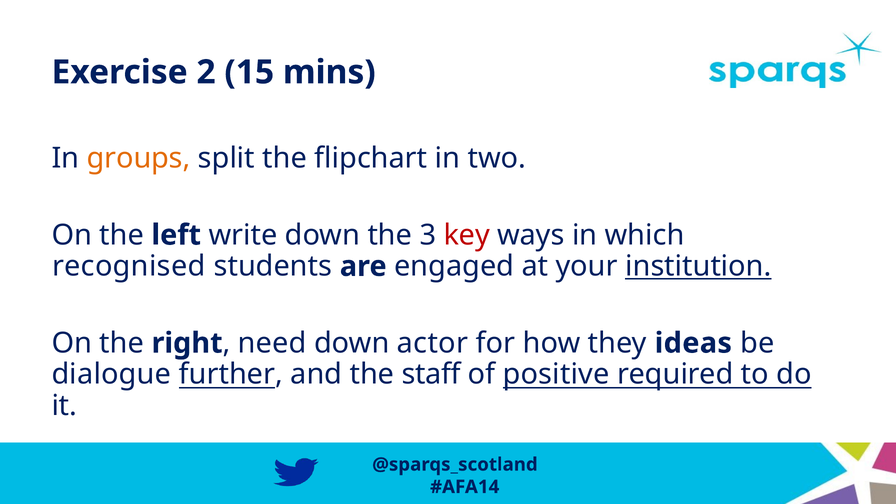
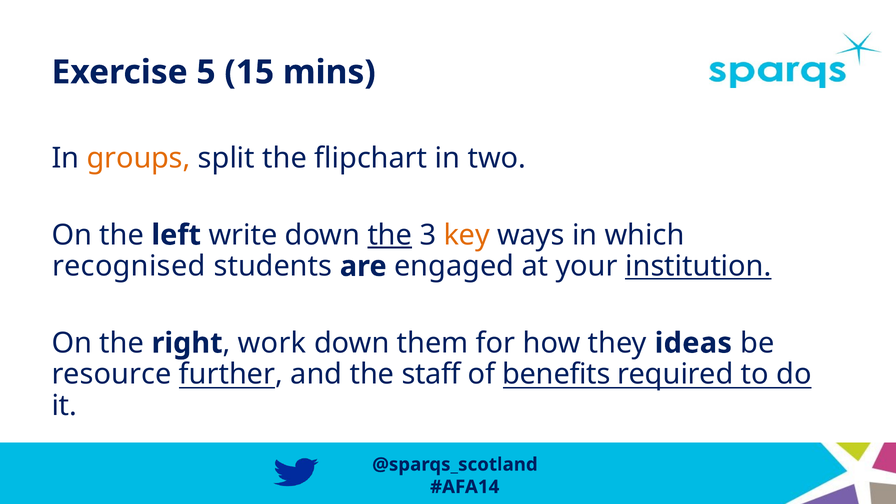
2: 2 -> 5
the at (390, 235) underline: none -> present
key colour: red -> orange
need: need -> work
actor: actor -> them
dialogue: dialogue -> resource
positive: positive -> benefits
